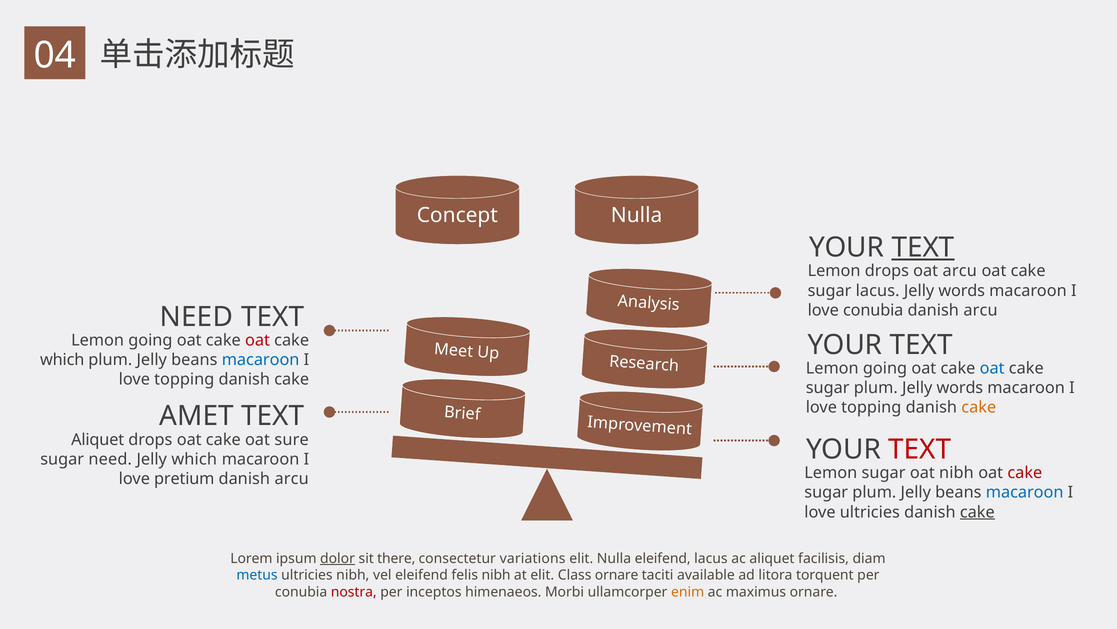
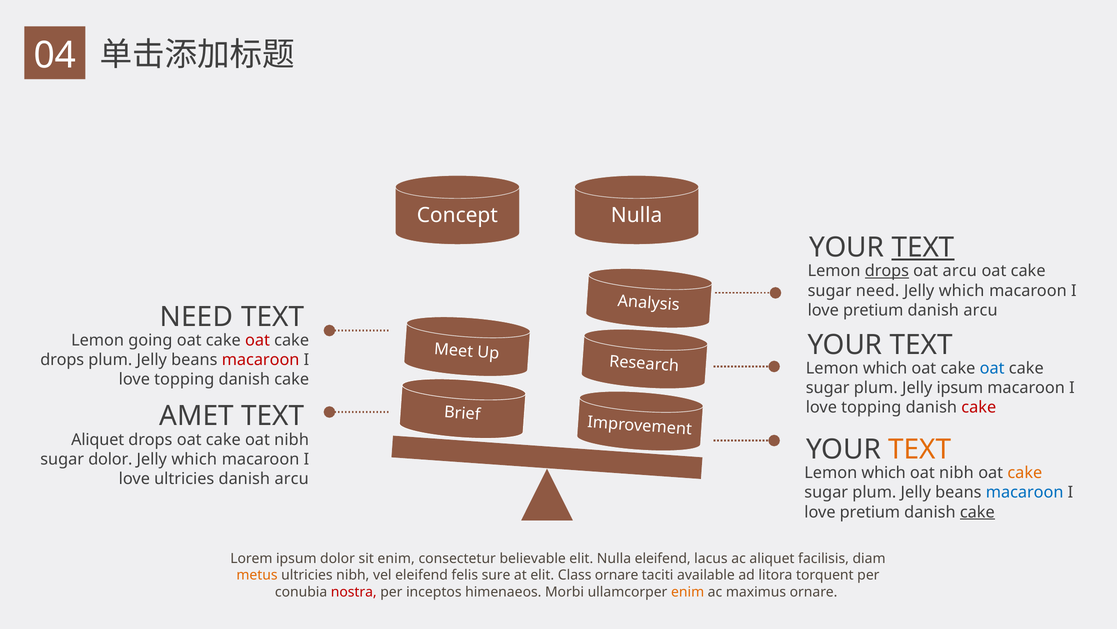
drops at (887, 271) underline: none -> present
sugar lacus: lacus -> need
words at (962, 290): words -> which
conubia at (873, 310): conubia -> pretium
which at (62, 360): which -> drops
macaroon at (261, 360) colour: blue -> red
going at (885, 368): going -> which
plum Jelly words: words -> ipsum
cake at (979, 407) colour: orange -> red
cake oat sure: sure -> nibh
TEXT at (920, 449) colour: red -> orange
sugar need: need -> dolor
sugar at (884, 472): sugar -> which
cake at (1025, 472) colour: red -> orange
love pretium: pretium -> ultricies
ultricies at (870, 512): ultricies -> pretium
dolor at (338, 558) underline: present -> none
sit there: there -> enim
variations: variations -> believable
metus colour: blue -> orange
felis nibh: nibh -> sure
